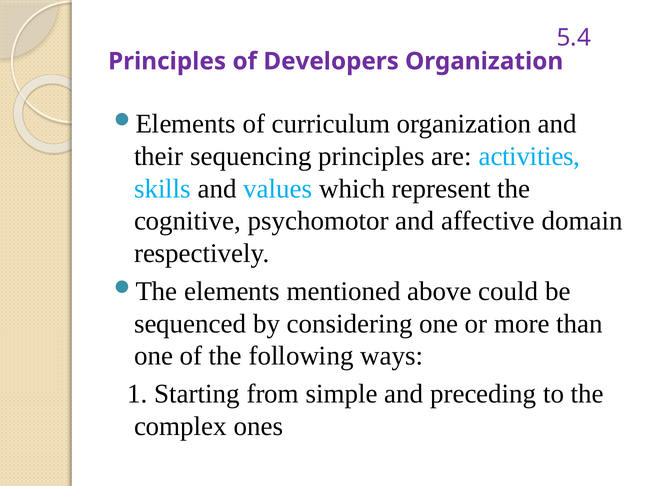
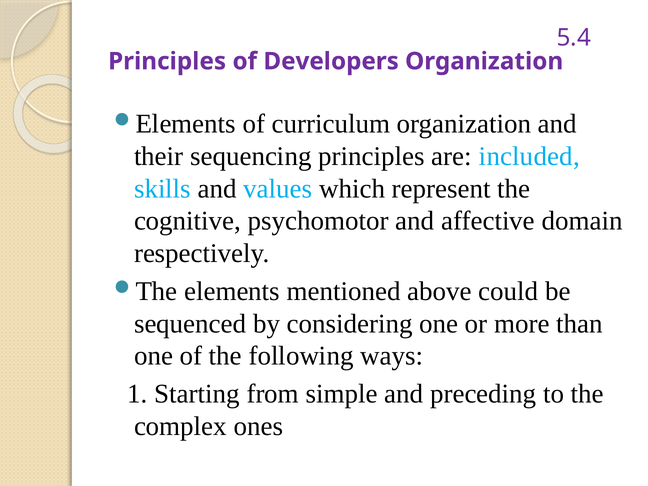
activities: activities -> included
